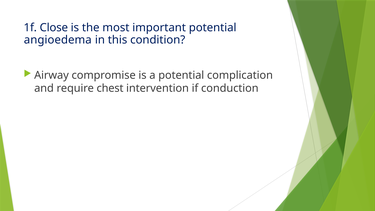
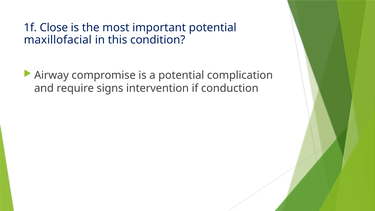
angioedema: angioedema -> maxillofacial
chest: chest -> signs
